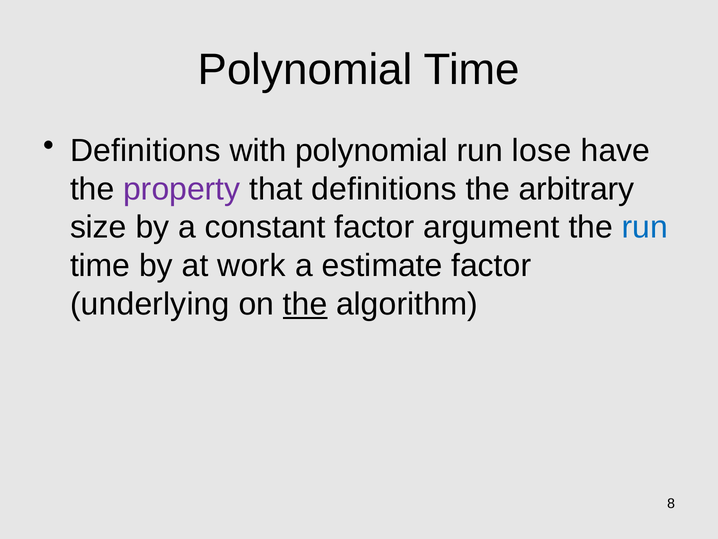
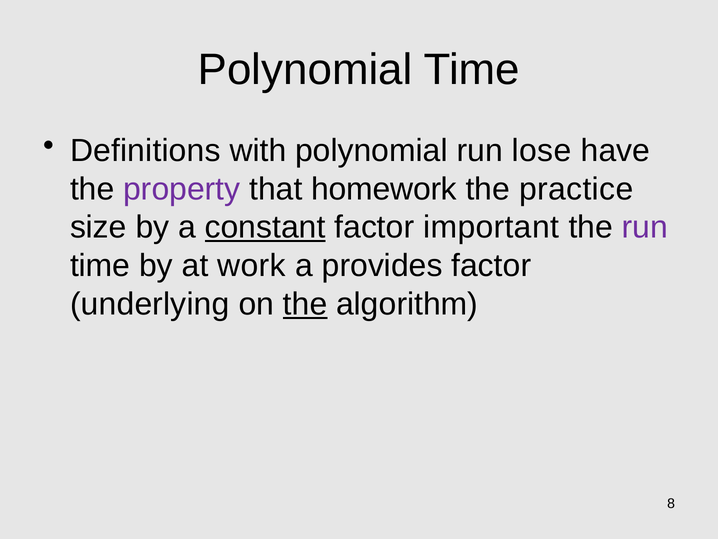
that definitions: definitions -> homework
arbitrary: arbitrary -> practice
constant underline: none -> present
argument: argument -> important
run at (645, 227) colour: blue -> purple
estimate: estimate -> provides
